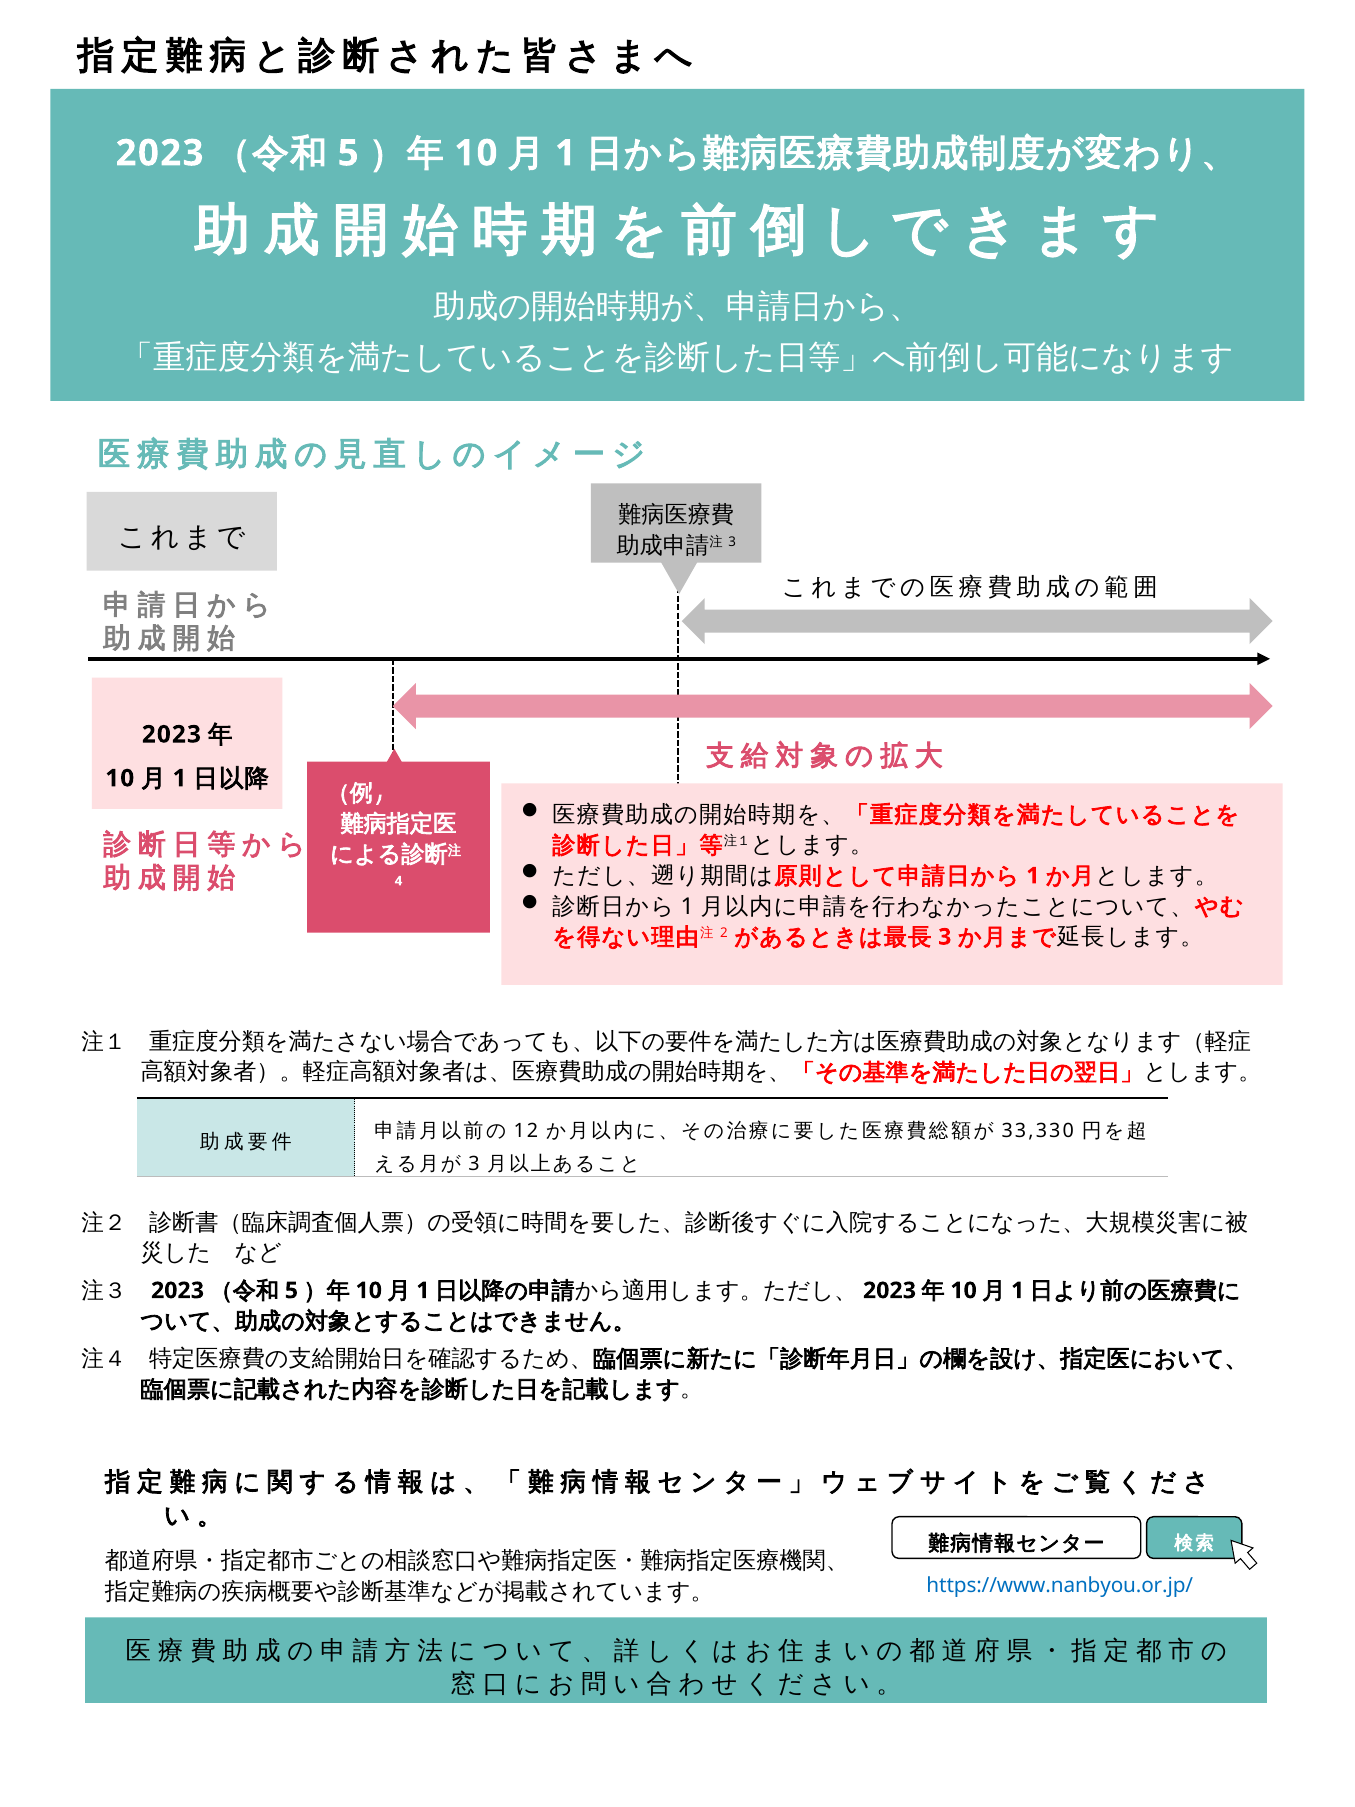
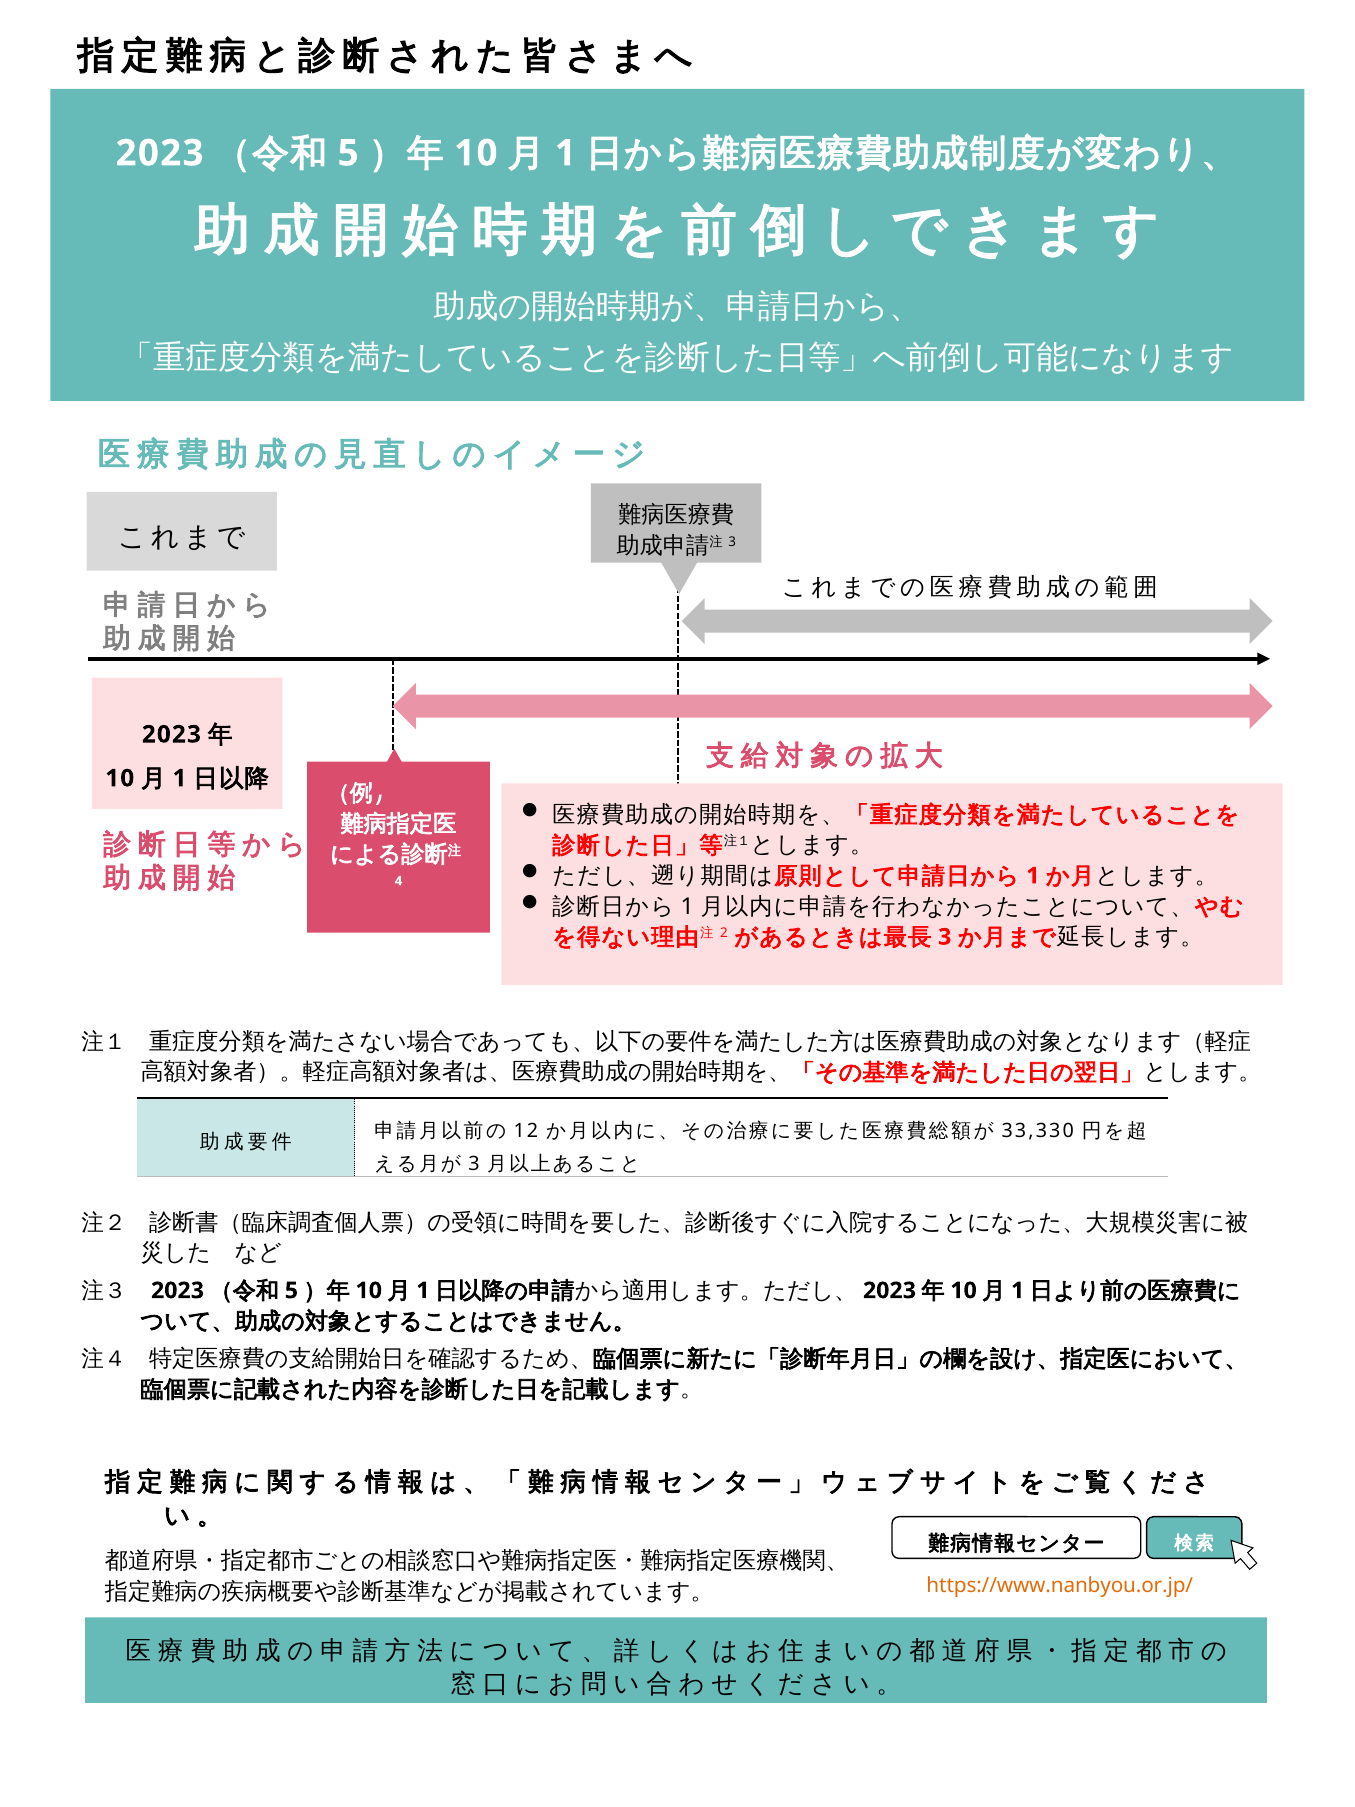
https://www.nanbyou.or.jp/ colour: blue -> orange
